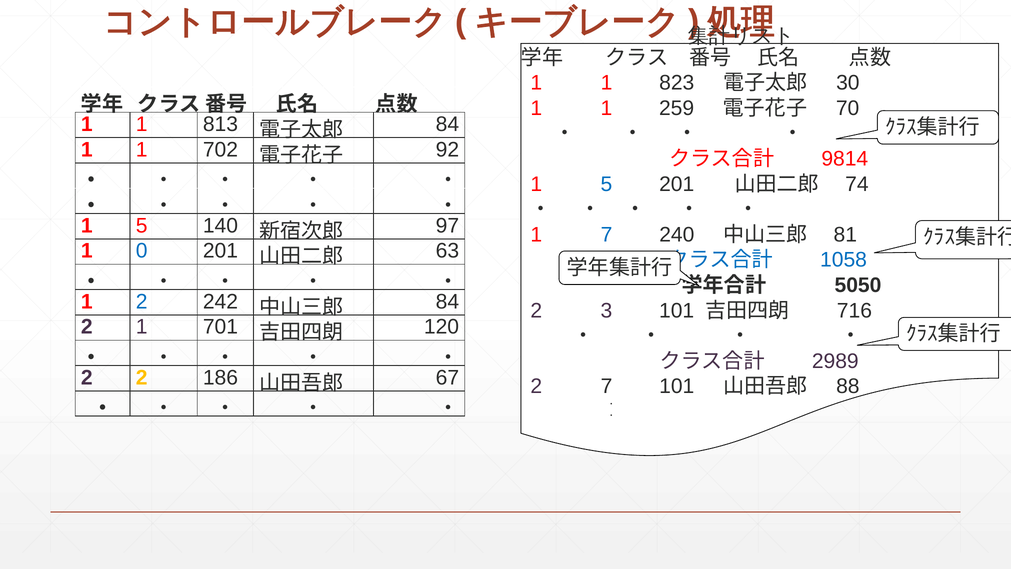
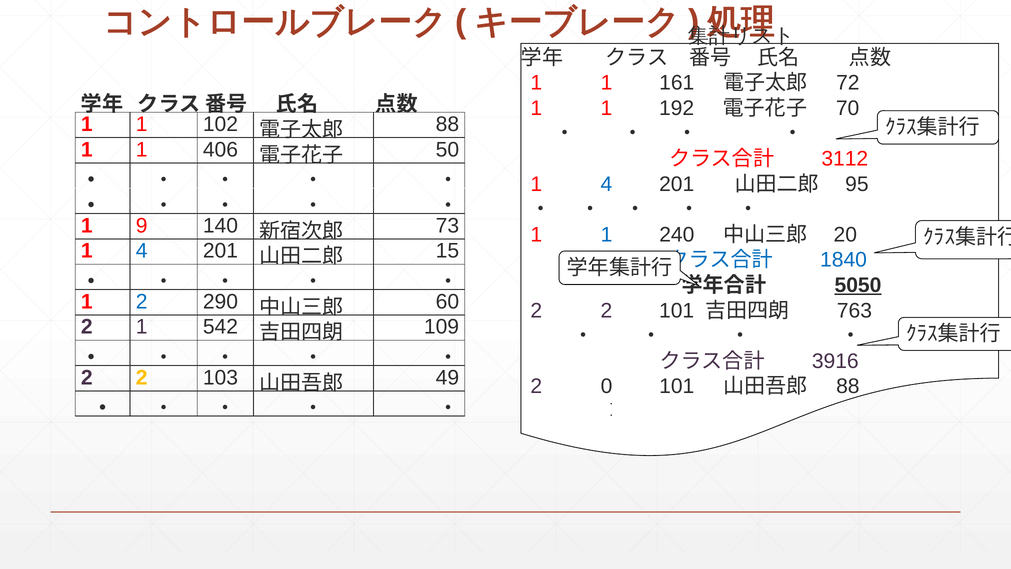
823: 823 -> 161
30: 30 -> 72
259: 259 -> 192
813: 813 -> 102
84 at (447, 124): 84 -> 88
702: 702 -> 406
92: 92 -> 50
9814: 9814 -> 3112
5 at (606, 184): 5 -> 4
74: 74 -> 95
5 at (142, 226): 5 -> 9
97: 97 -> 73
7 at (607, 235): 7 -> 1
81: 81 -> 20
0 at (142, 251): 0 -> 4
63: 63 -> 15
1058: 1058 -> 1840
5050 underline: none -> present
242: 242 -> 290
84 at (447, 302): 84 -> 60
3 at (606, 310): 3 -> 2
716: 716 -> 763
701: 701 -> 542
120: 120 -> 109
2989: 2989 -> 3916
186: 186 -> 103
67: 67 -> 49
2 7: 7 -> 0
